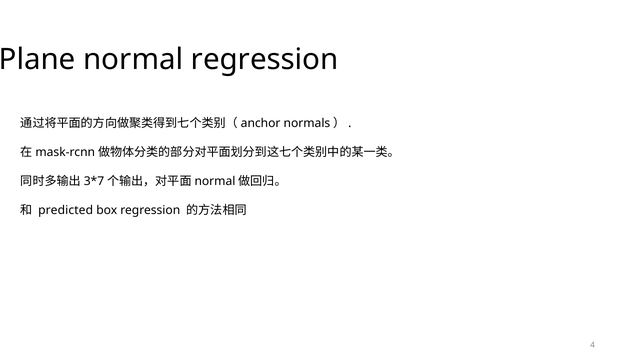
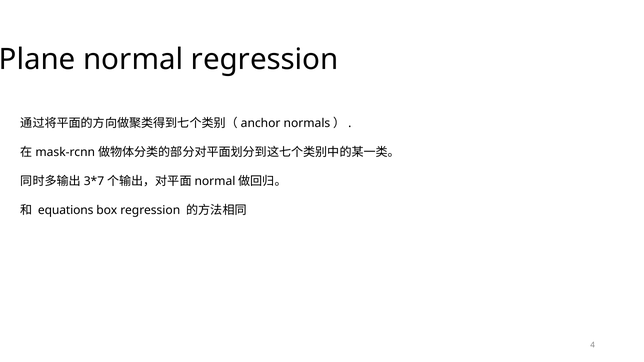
predicted: predicted -> equations
